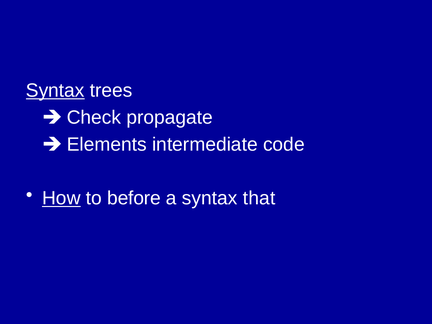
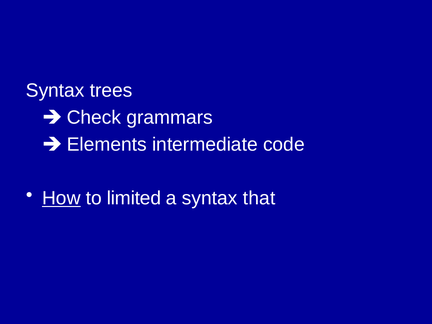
Syntax at (55, 91) underline: present -> none
propagate: propagate -> grammars
before: before -> limited
